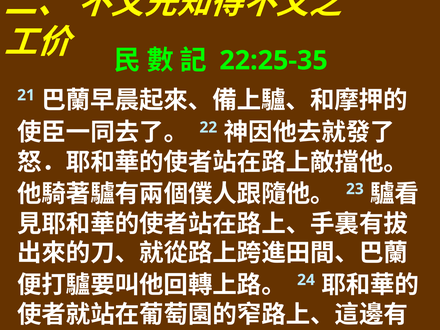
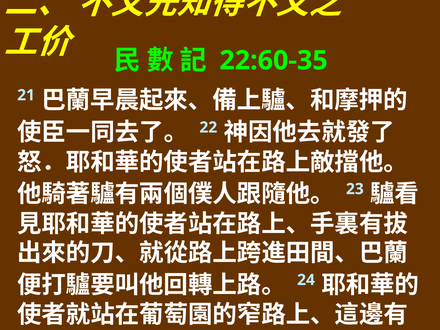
22:25-35: 22:25-35 -> 22:60-35
